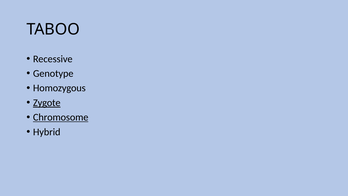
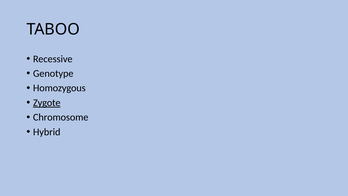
Chromosome underline: present -> none
